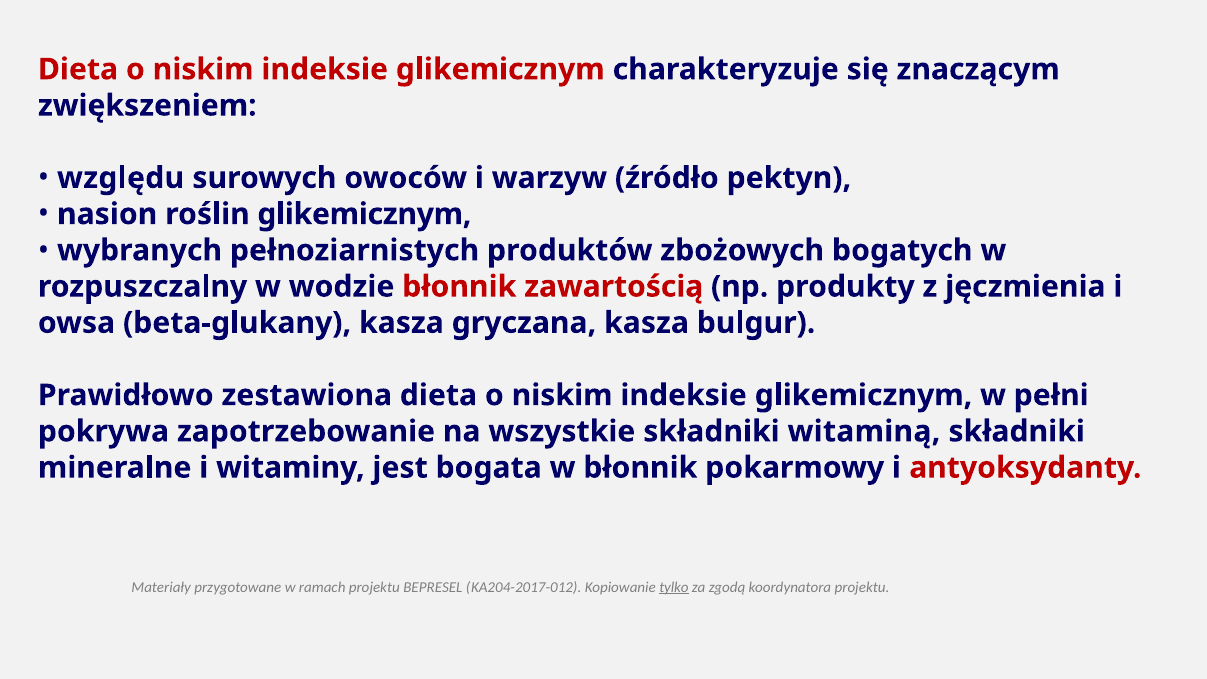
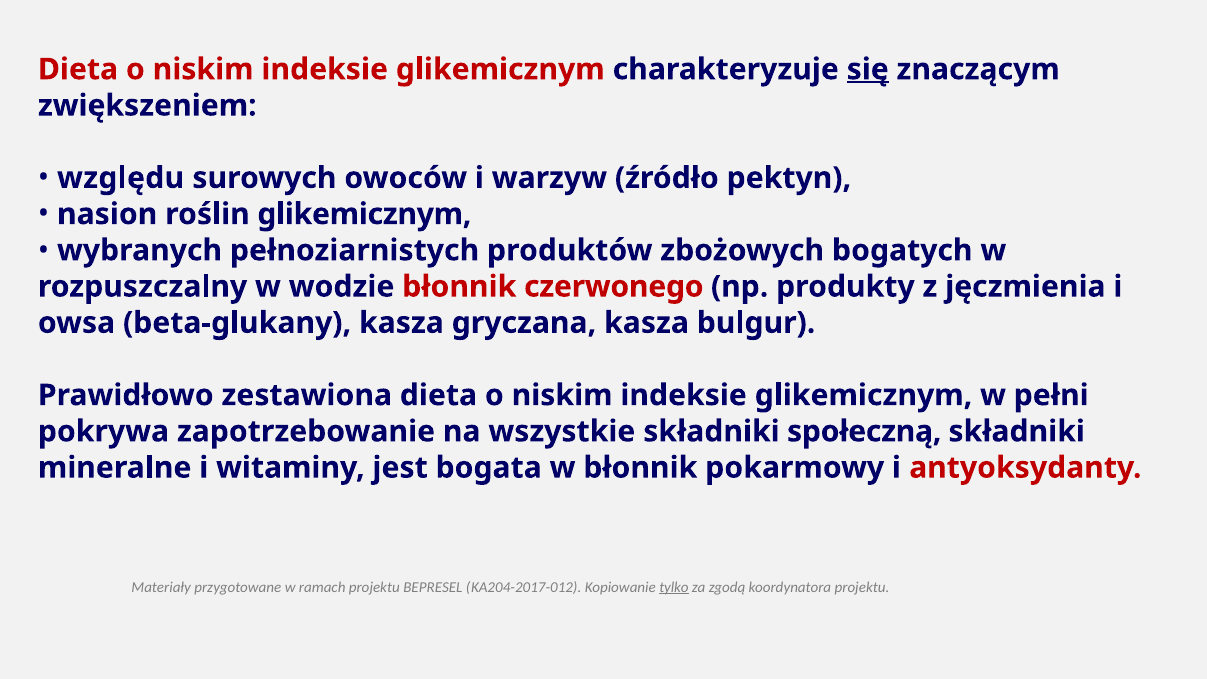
się underline: none -> present
zawartością: zawartością -> czerwonego
witaminą: witaminą -> społeczną
